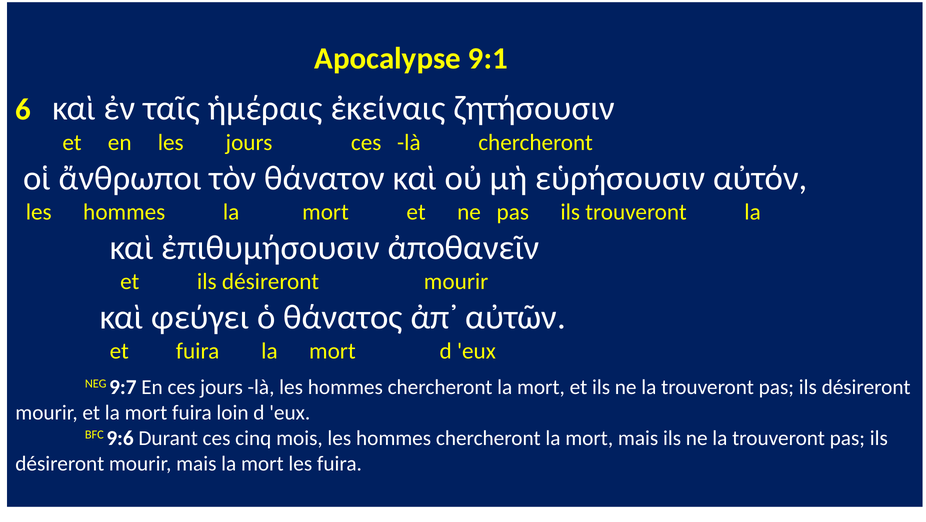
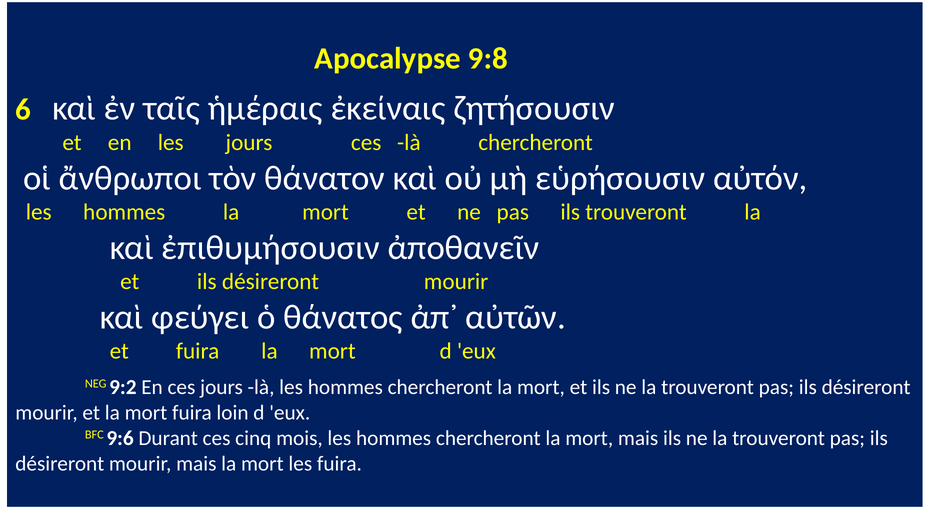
9:1: 9:1 -> 9:8
9:7: 9:7 -> 9:2
